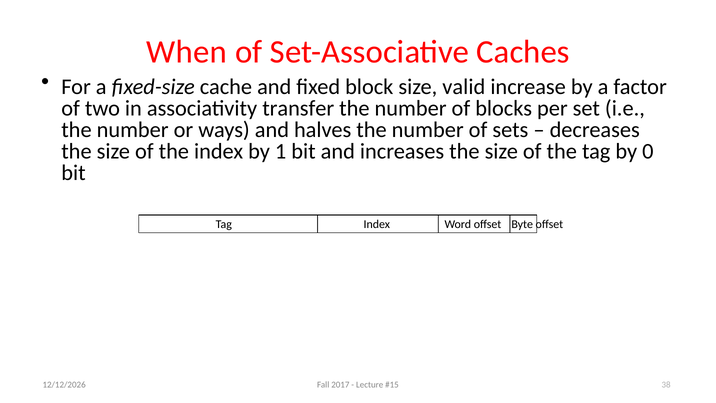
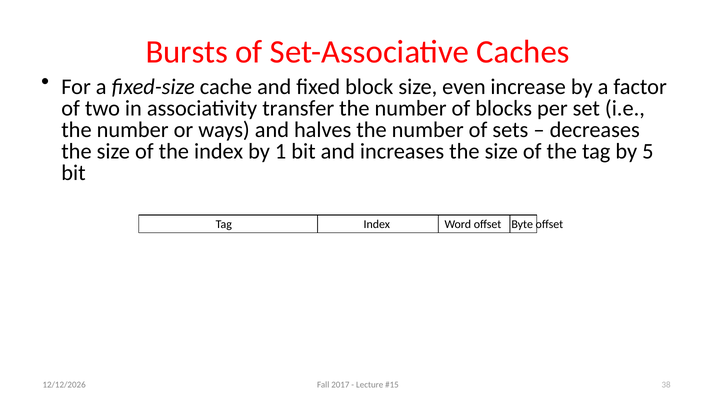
When: When -> Bursts
valid: valid -> even
0: 0 -> 5
